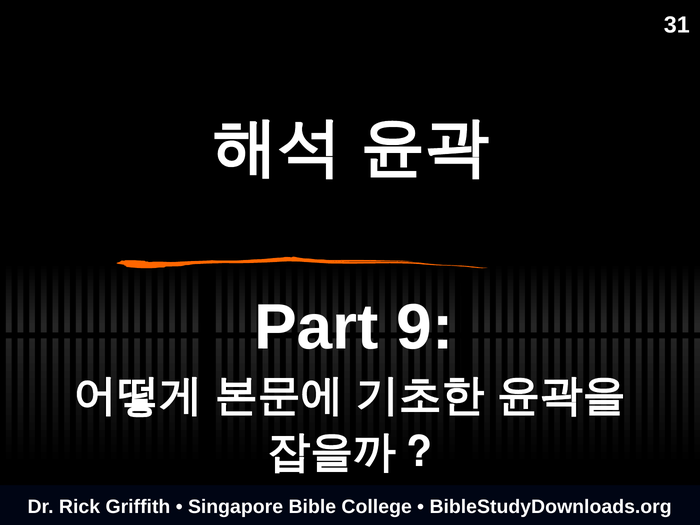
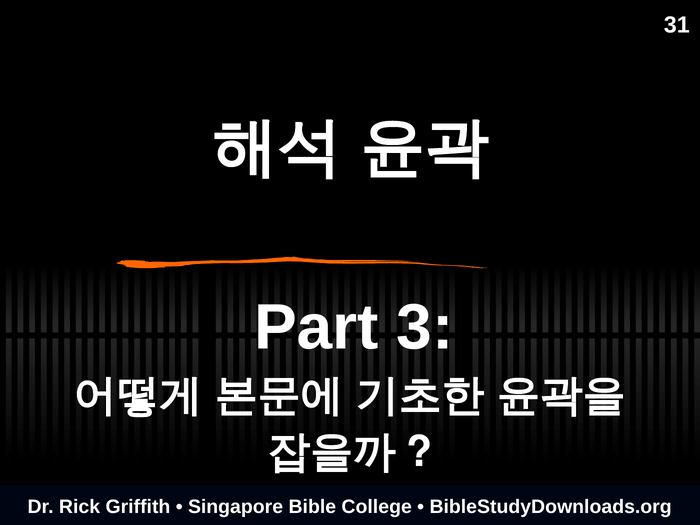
9: 9 -> 3
